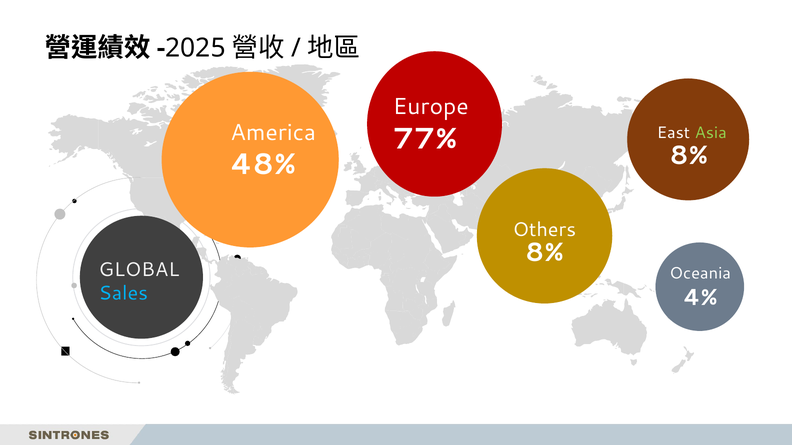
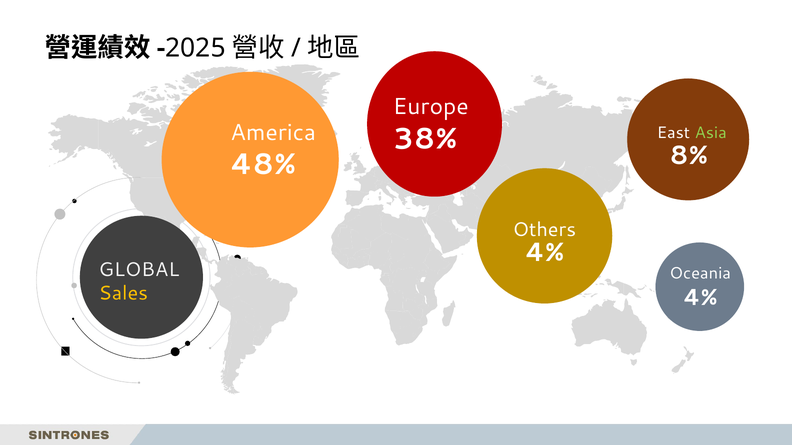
77%: 77% -> 38%
8% at (544, 253): 8% -> 4%
Sales colour: light blue -> yellow
